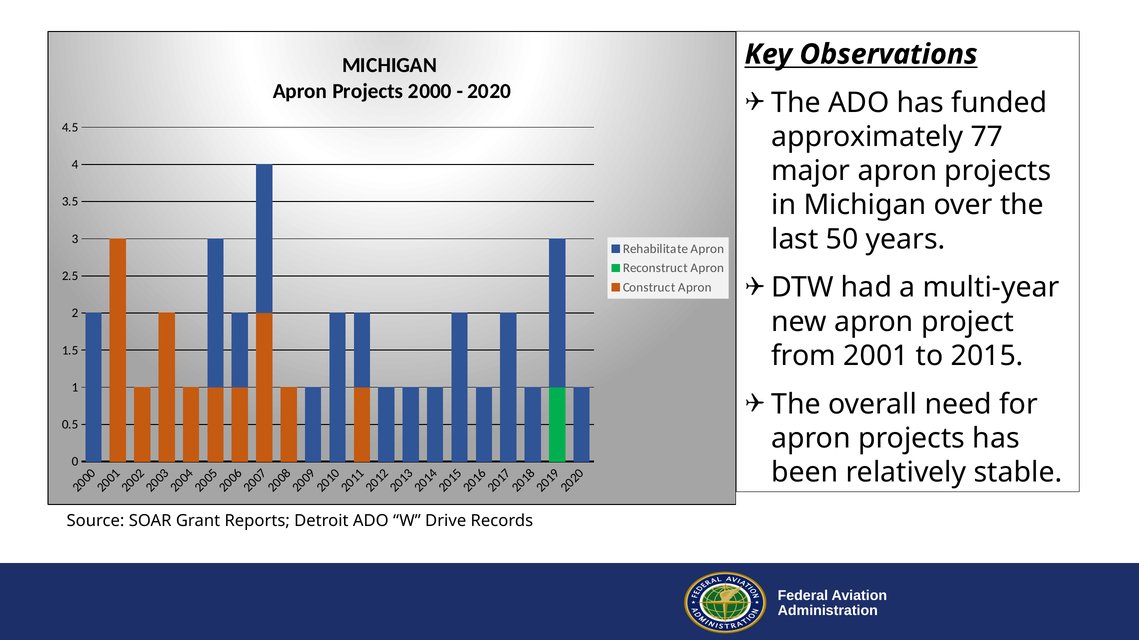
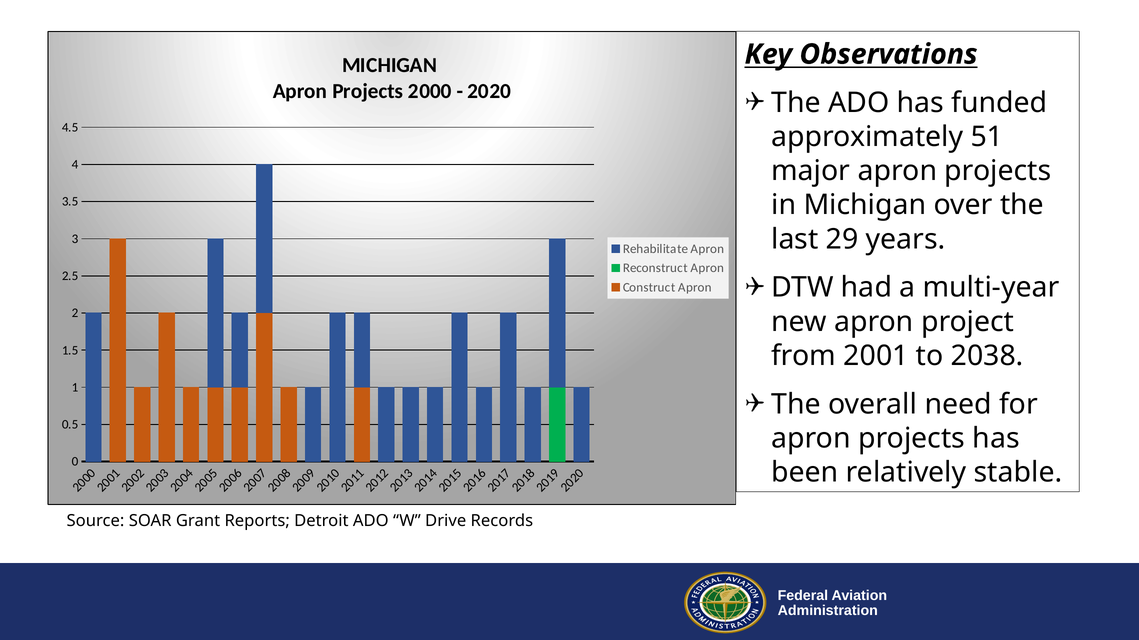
77: 77 -> 51
50: 50 -> 29
2015: 2015 -> 2038
